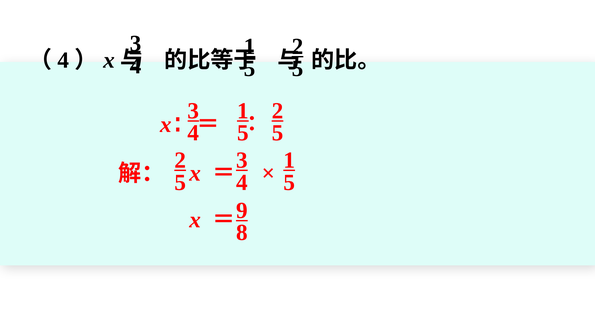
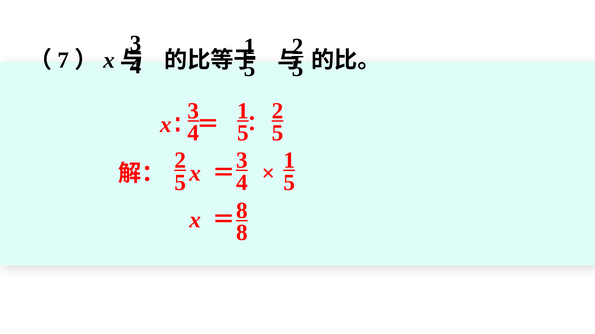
4 at (63, 60): 4 -> 7
9 at (242, 211): 9 -> 8
